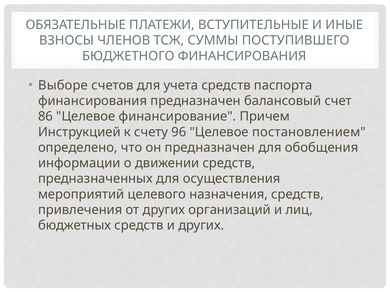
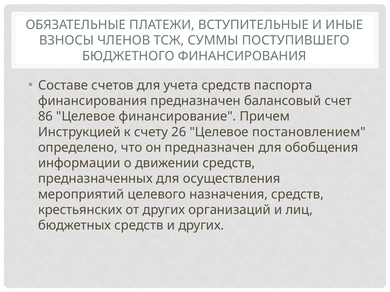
Выборе: Выборе -> Составе
96: 96 -> 26
привлечения: привлечения -> крестьянских
